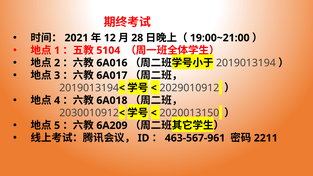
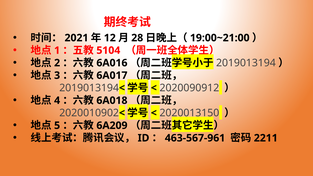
2029010912: 2029010912 -> 2020090912
2030010912: 2030010912 -> 2020010902
